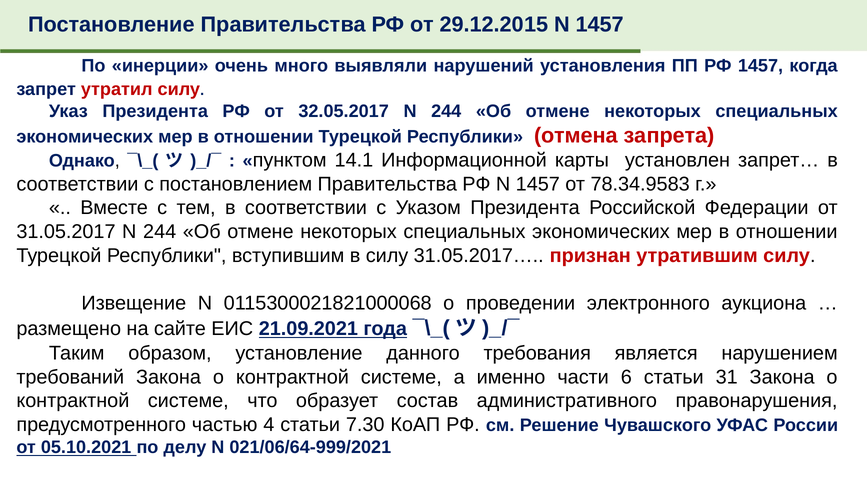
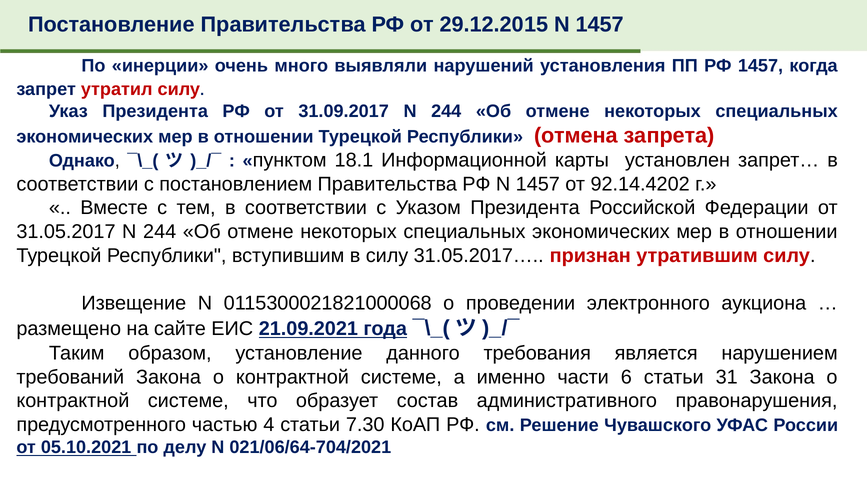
32.05.2017: 32.05.2017 -> 31.09.2017
14.1: 14.1 -> 18.1
78.34.9583: 78.34.9583 -> 92.14.4202
021/06/64-999/2021: 021/06/64-999/2021 -> 021/06/64-704/2021
